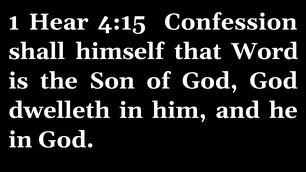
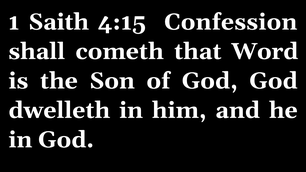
Hear: Hear -> Saith
himself: himself -> cometh
